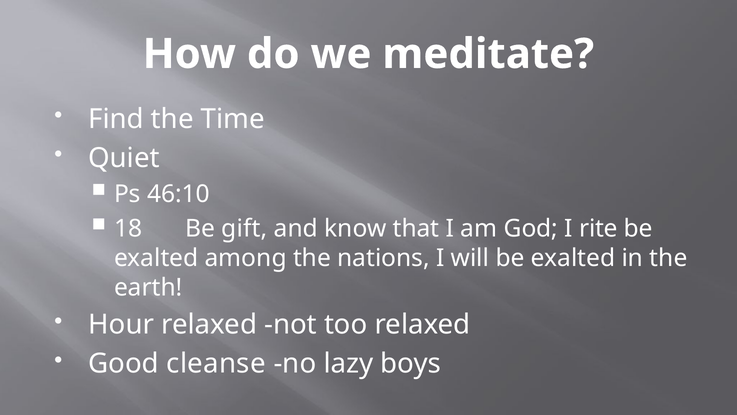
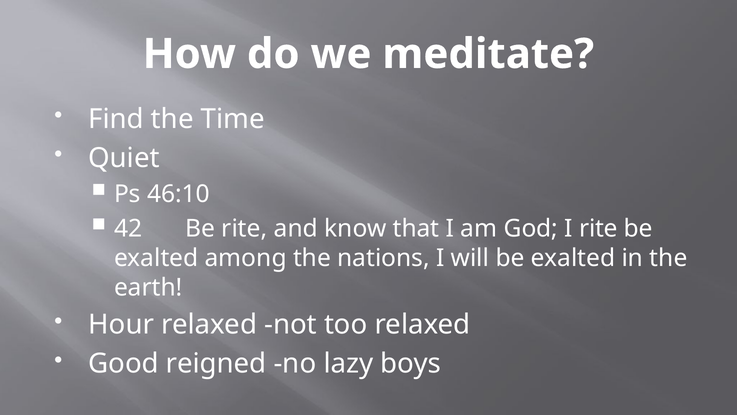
18: 18 -> 42
Be gift: gift -> rite
cleanse: cleanse -> reigned
